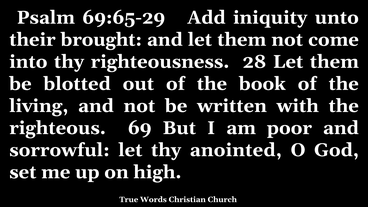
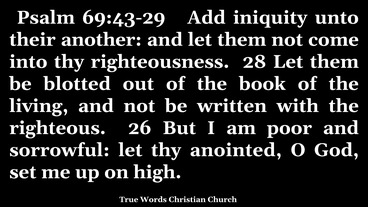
69:65-29: 69:65-29 -> 69:43-29
brought: brought -> another
69: 69 -> 26
